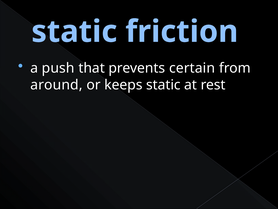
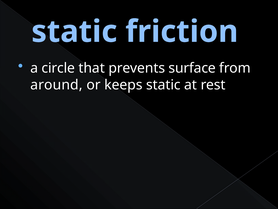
push: push -> circle
certain: certain -> surface
